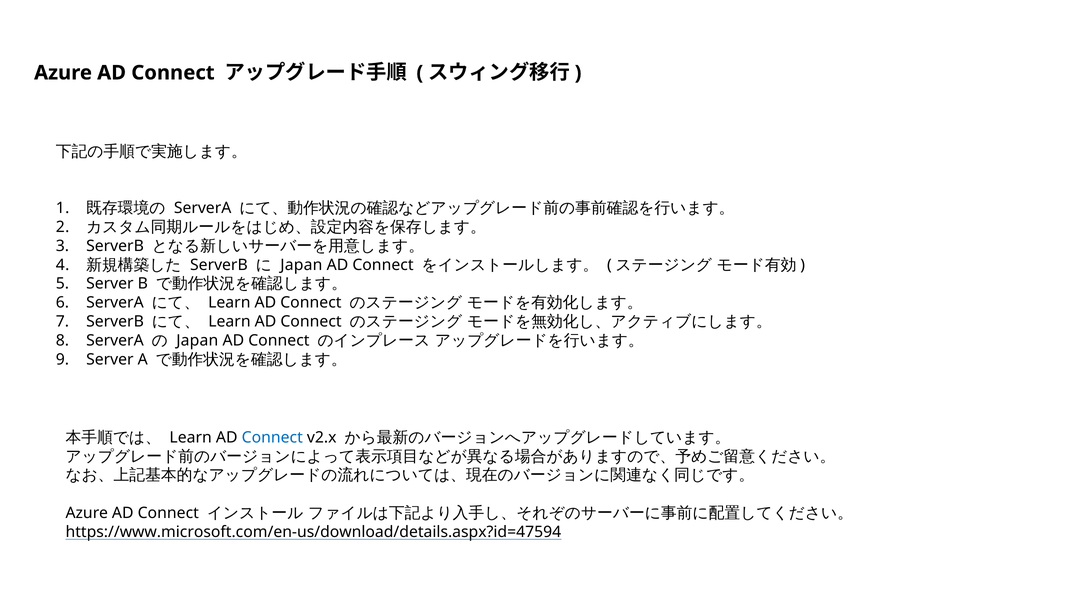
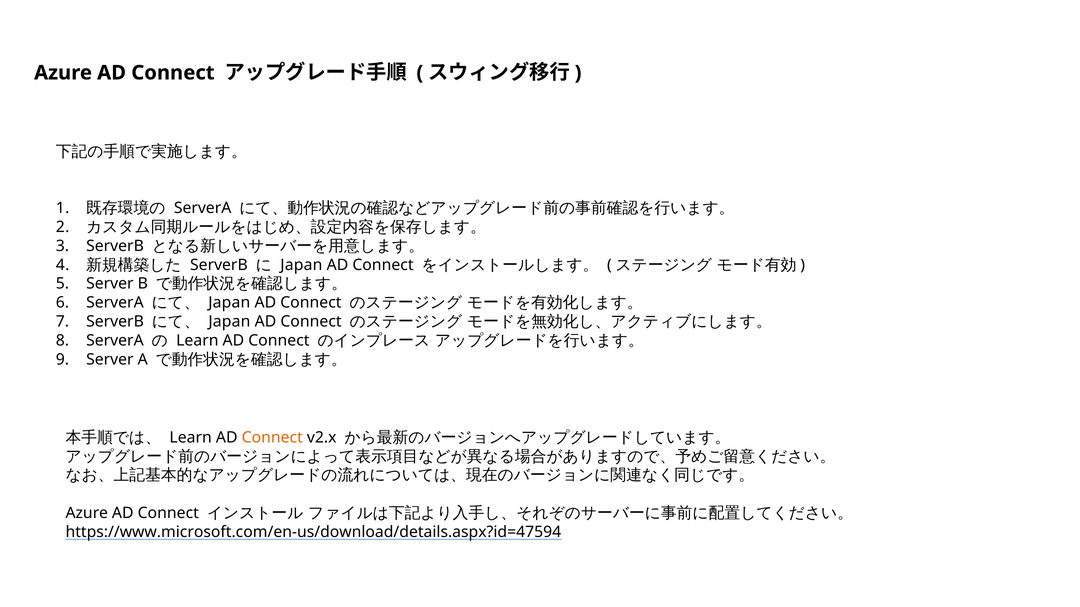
Learn at (229, 303): Learn -> Japan
Learn at (229, 322): Learn -> Japan
Japan at (197, 341): Japan -> Learn
Connect at (272, 438) colour: blue -> orange
